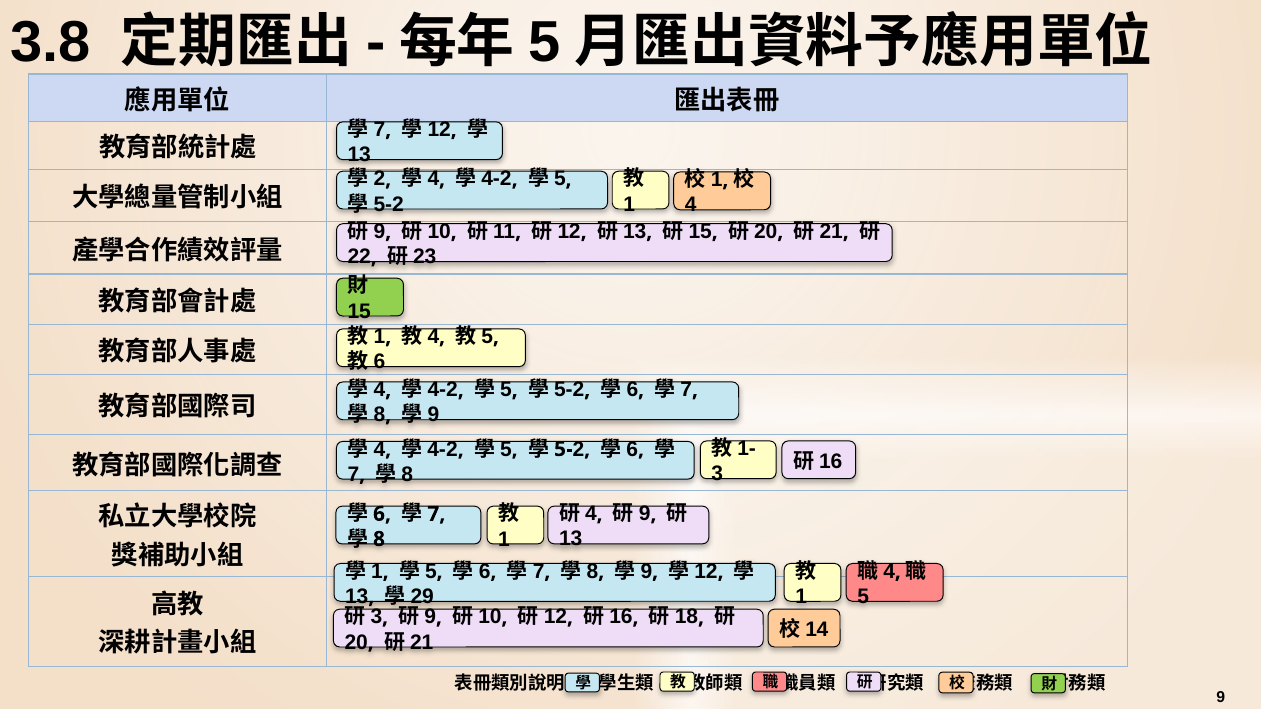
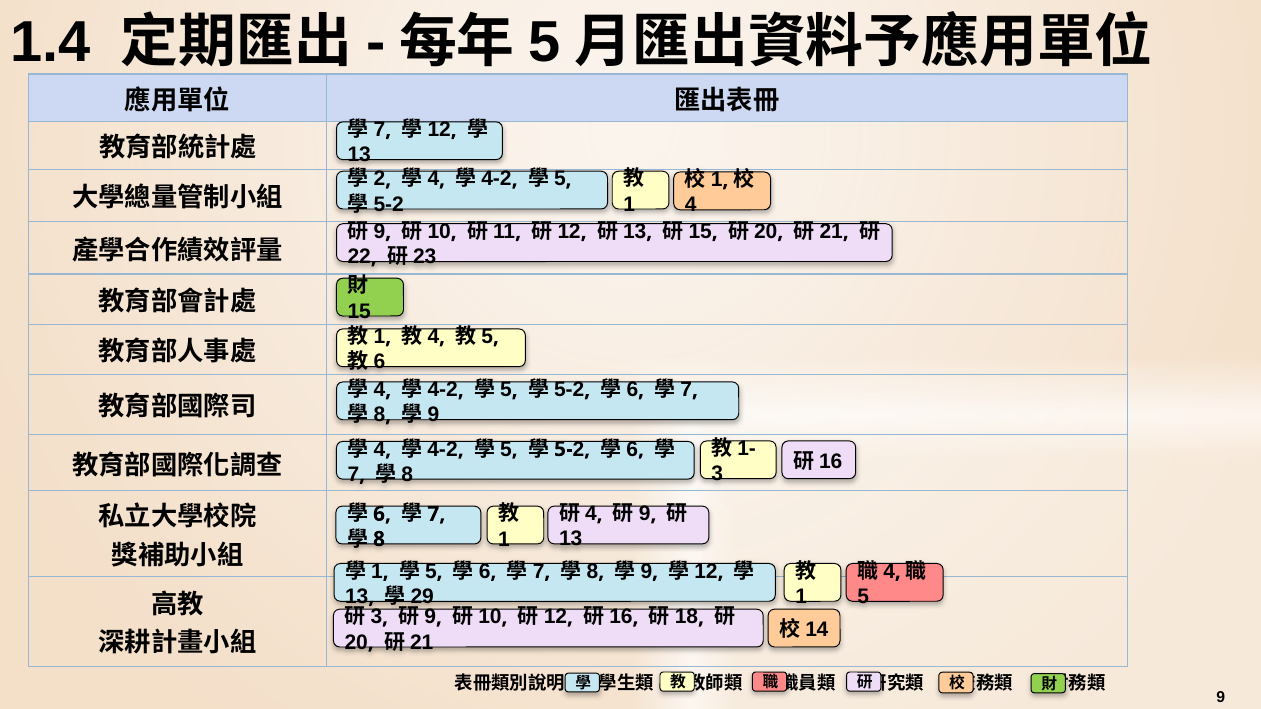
3.8: 3.8 -> 1.4
